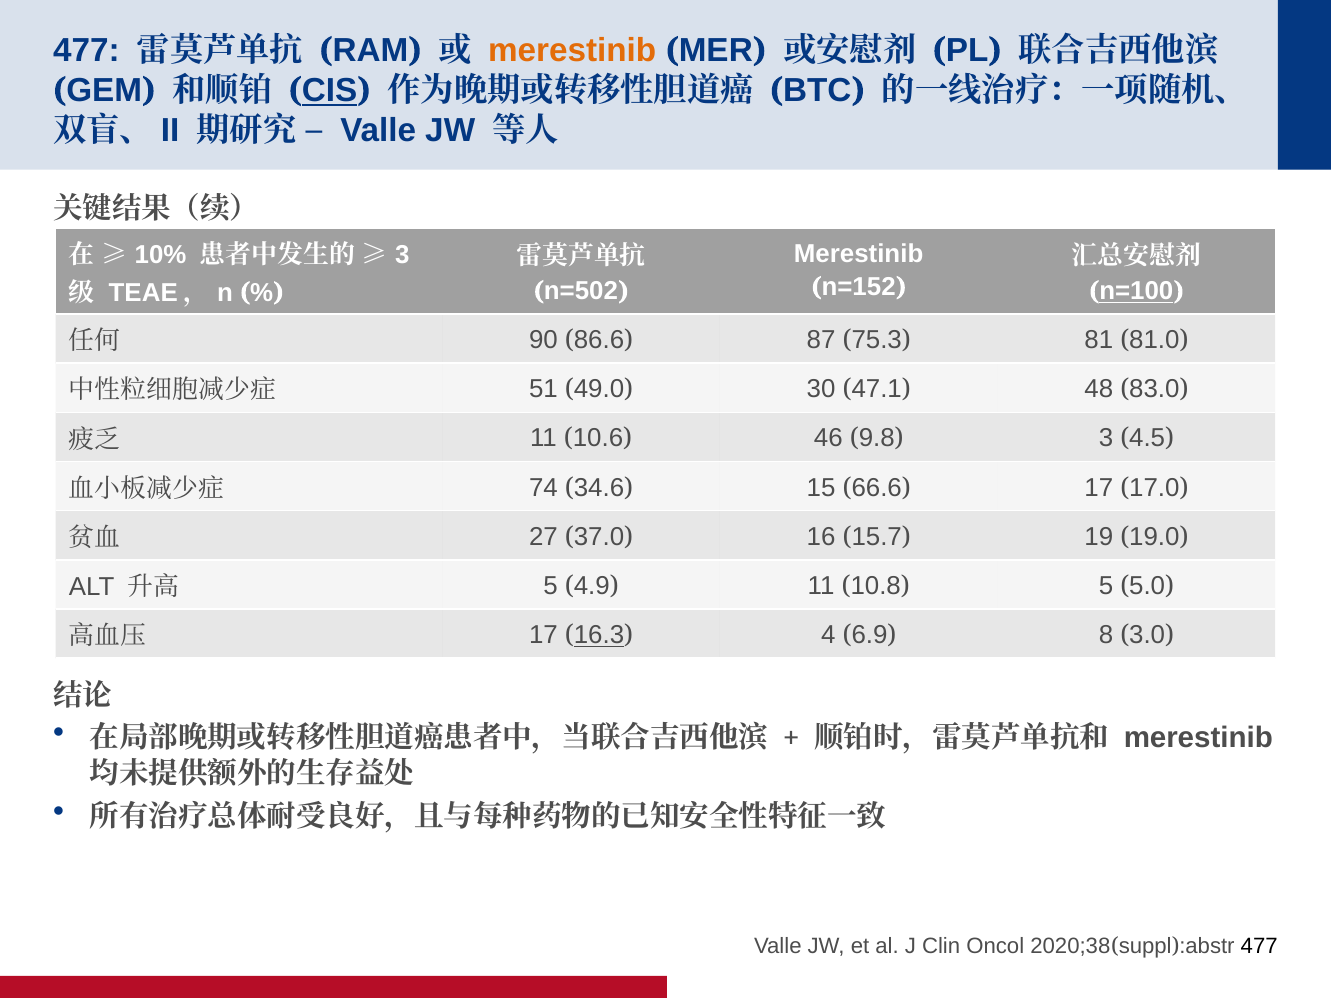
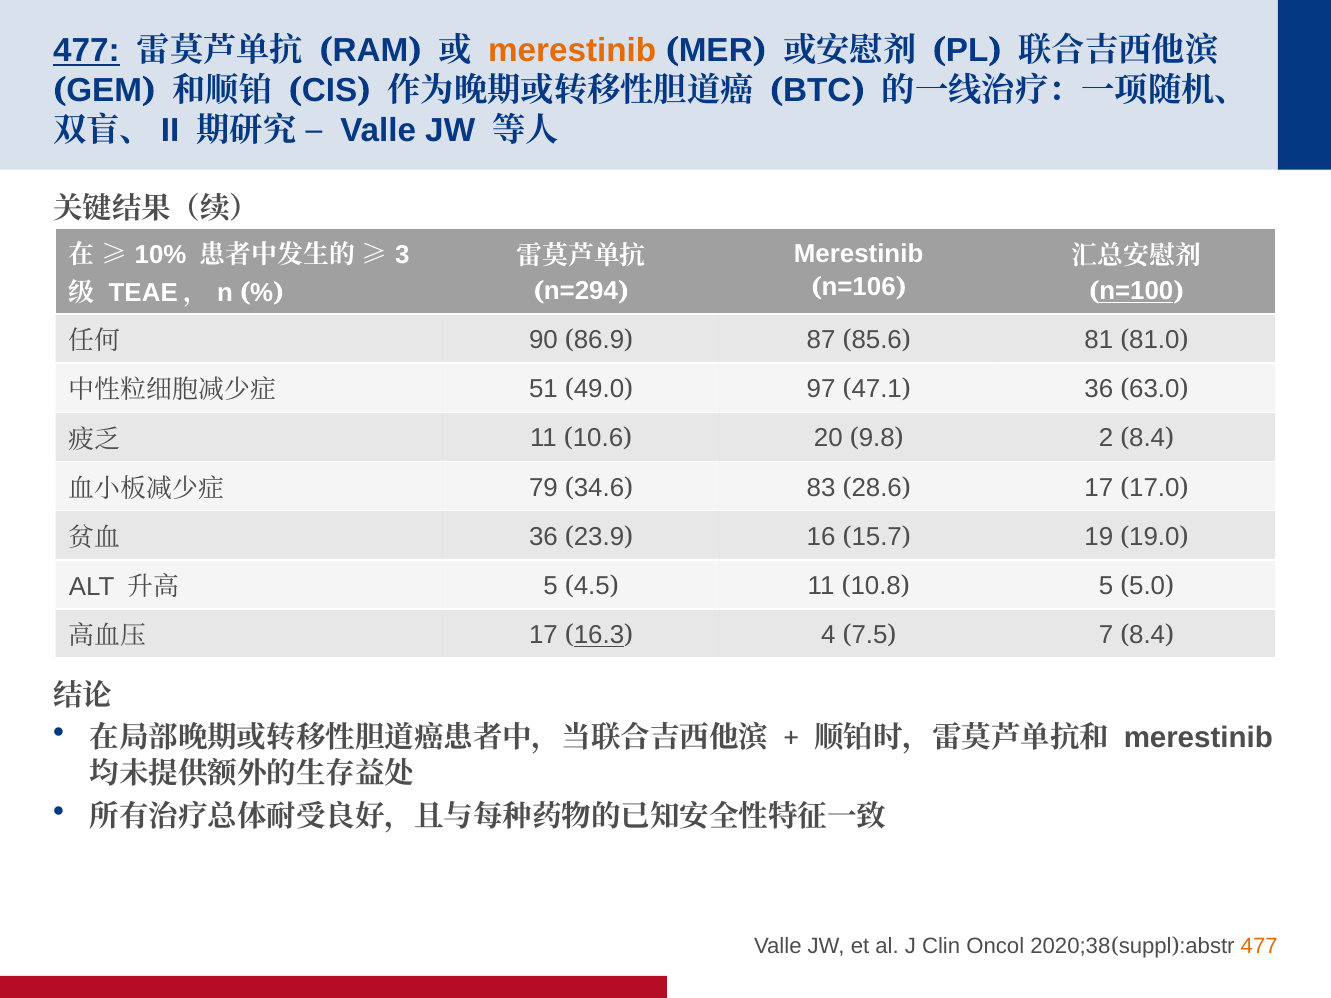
477 at (86, 51) underline: none -> present
CIS underline: present -> none
n=152: n=152 -> n=106
n=502: n=502 -> n=294
86.6: 86.6 -> 86.9
75.3: 75.3 -> 85.6
30: 30 -> 97
48 at (1099, 389): 48 -> 36
83.0: 83.0 -> 63.0
46: 46 -> 20
3 at (1106, 439): 3 -> 2
4.5 at (1147, 439): 4.5 -> 8.4
74: 74 -> 79
15: 15 -> 83
66.6: 66.6 -> 28.6
27 at (543, 537): 27 -> 36
37.0: 37.0 -> 23.9
4.9: 4.9 -> 4.5
6.9: 6.9 -> 7.5
8: 8 -> 7
3.0 at (1147, 635): 3.0 -> 8.4
477 at (1259, 946) colour: black -> orange
